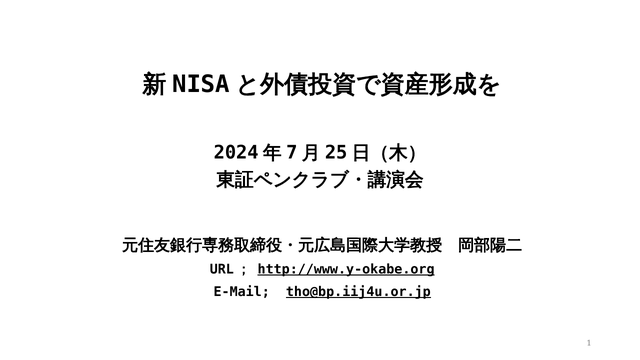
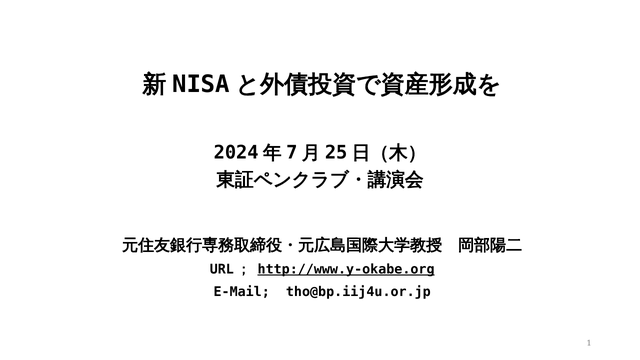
tho@bp.iij4u.or.jp underline: present -> none
